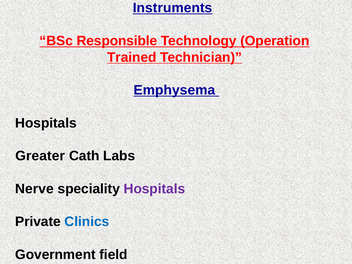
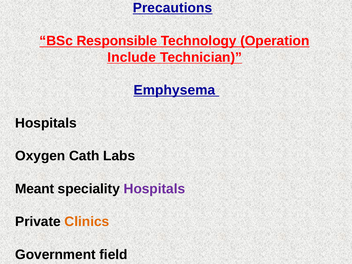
Instruments: Instruments -> Precautions
Trained: Trained -> Include
Greater: Greater -> Oxygen
Nerve: Nerve -> Meant
Clinics colour: blue -> orange
